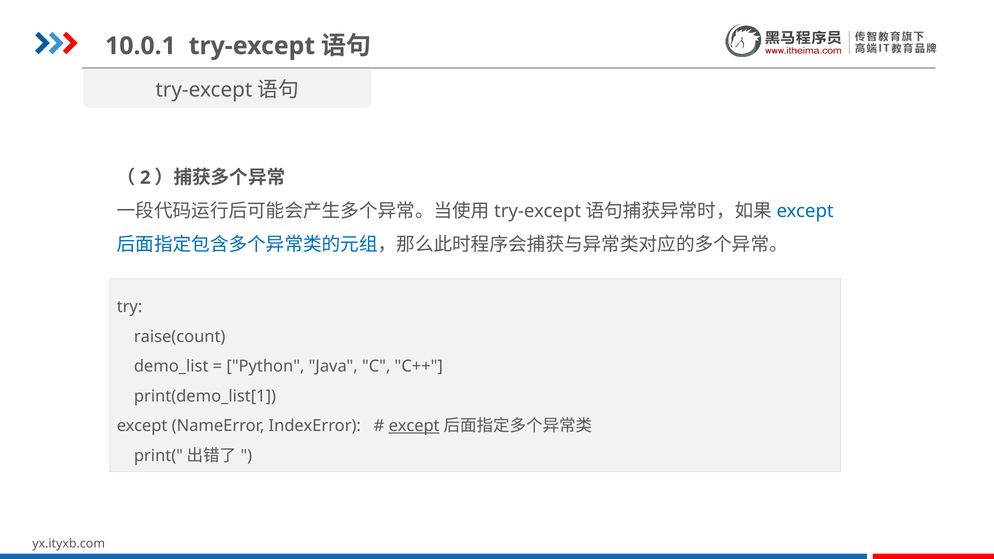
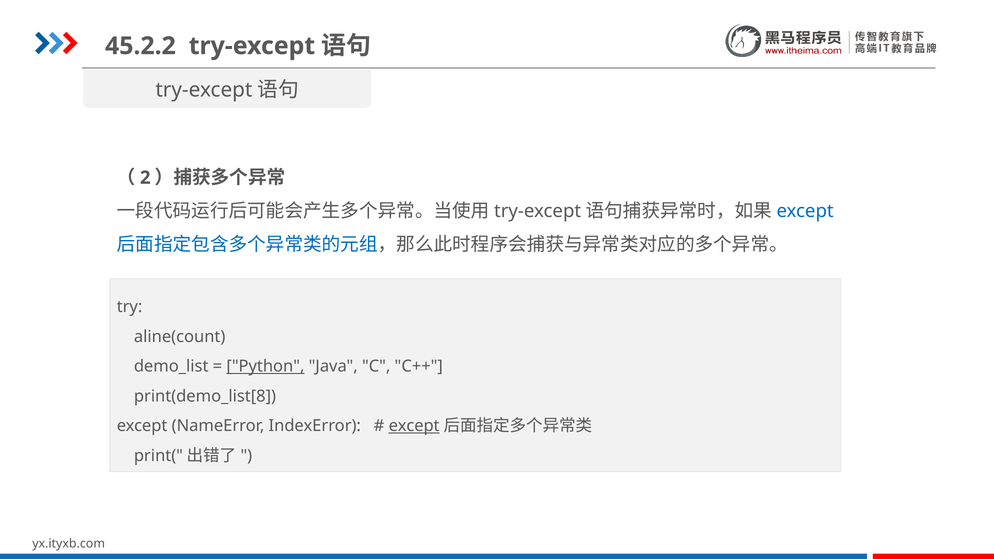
10.0.1: 10.0.1 -> 45.2.2
raise(count: raise(count -> aline(count
Python underline: none -> present
print(demo_list[1: print(demo_list[1 -> print(demo_list[8
